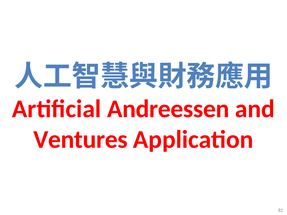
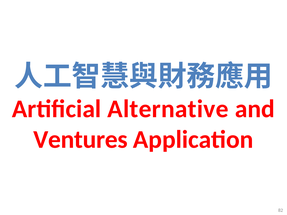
Andreessen: Andreessen -> Alternative
